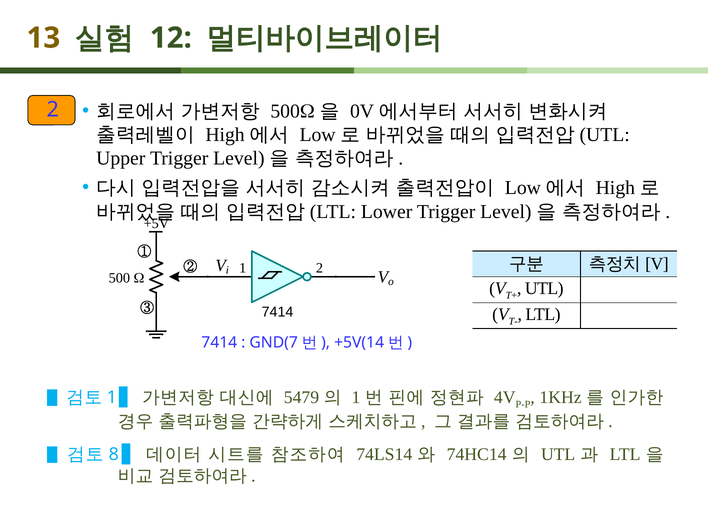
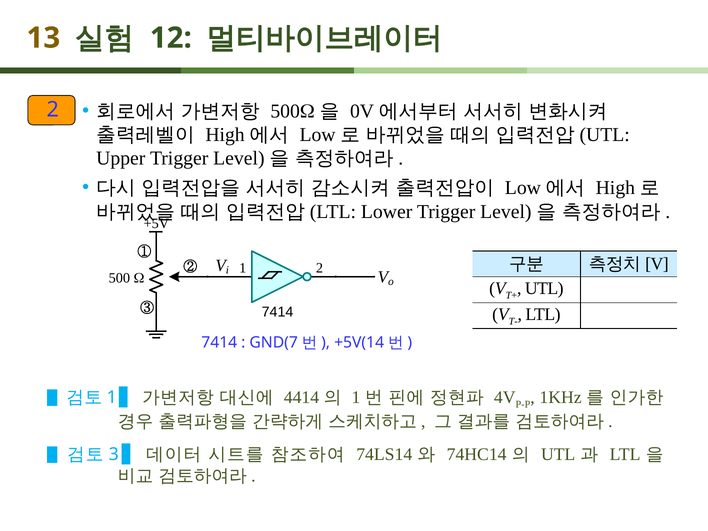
5479: 5479 -> 4414
8: 8 -> 3
